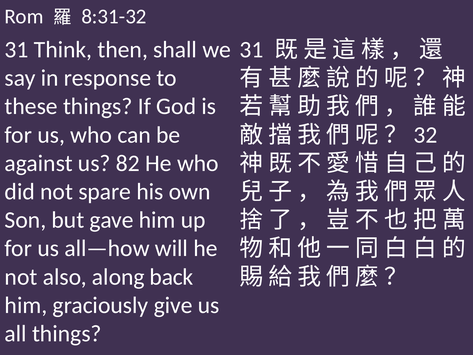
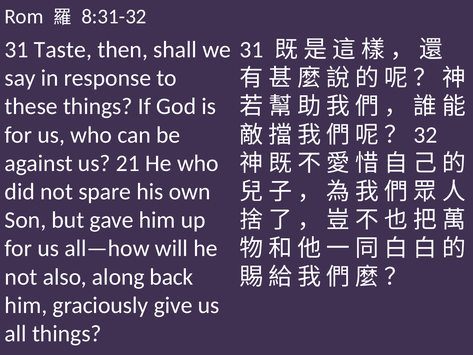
Think: Think -> Taste
82: 82 -> 21
